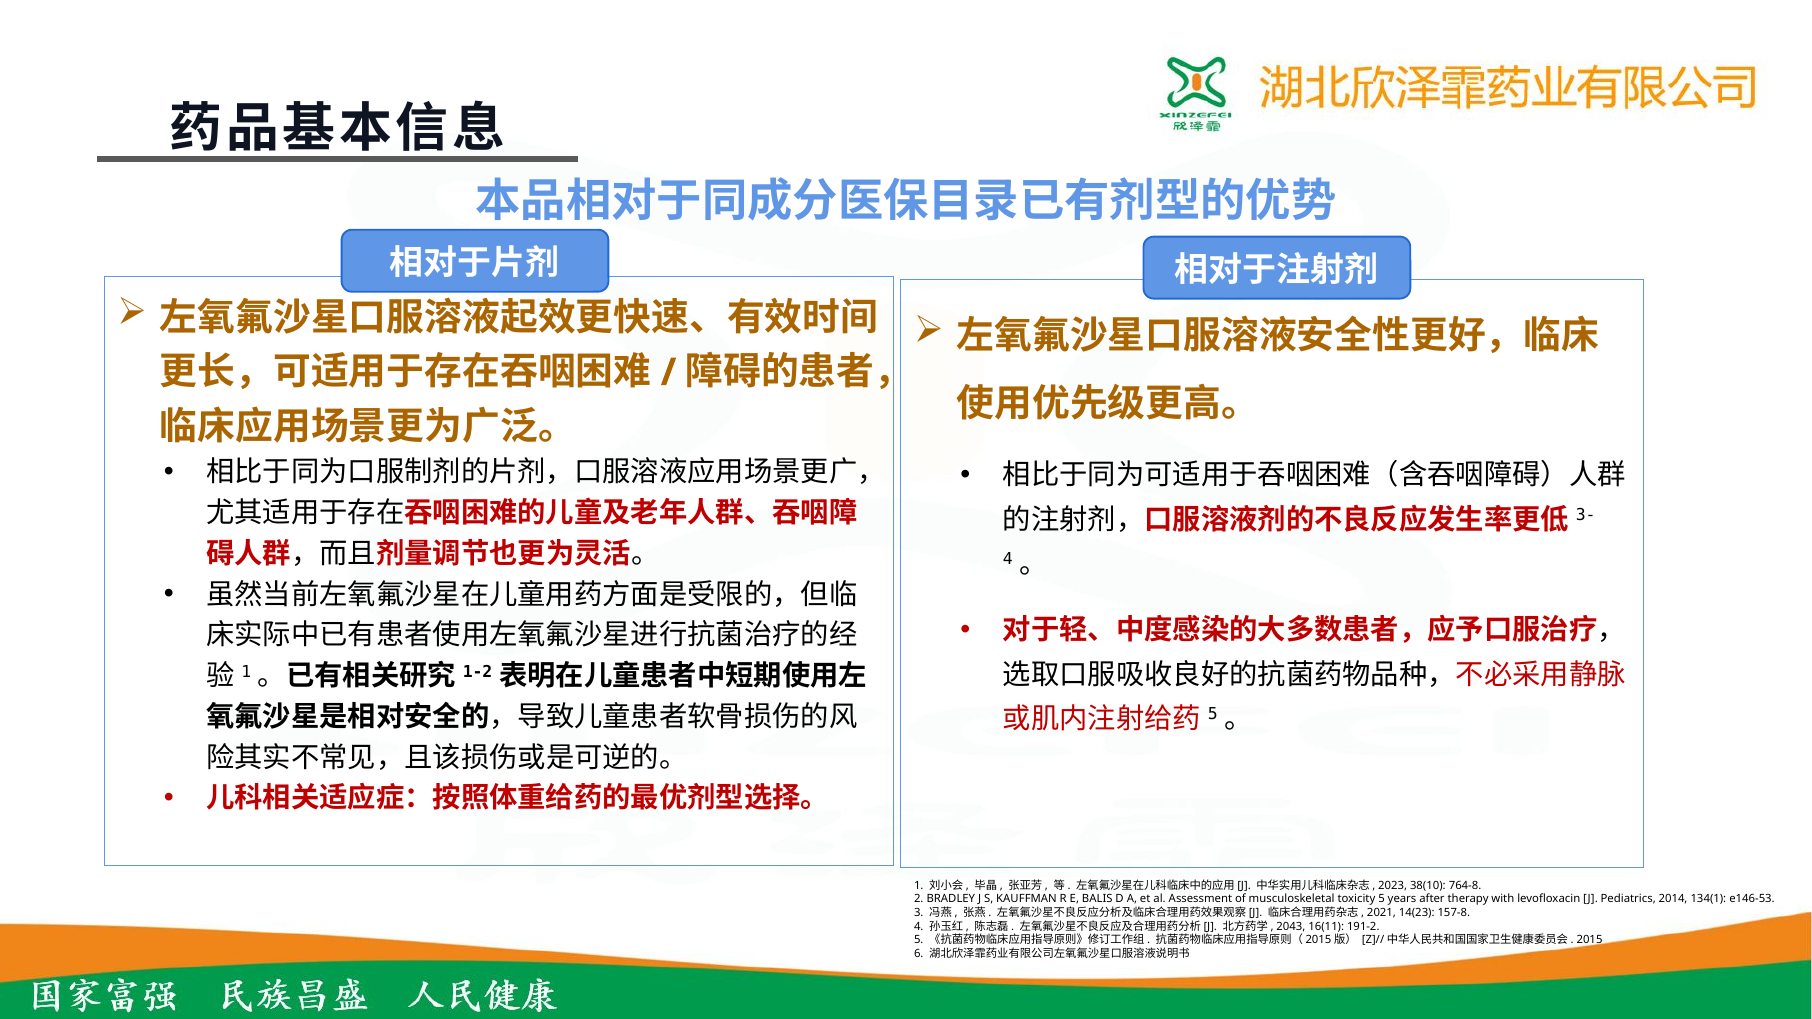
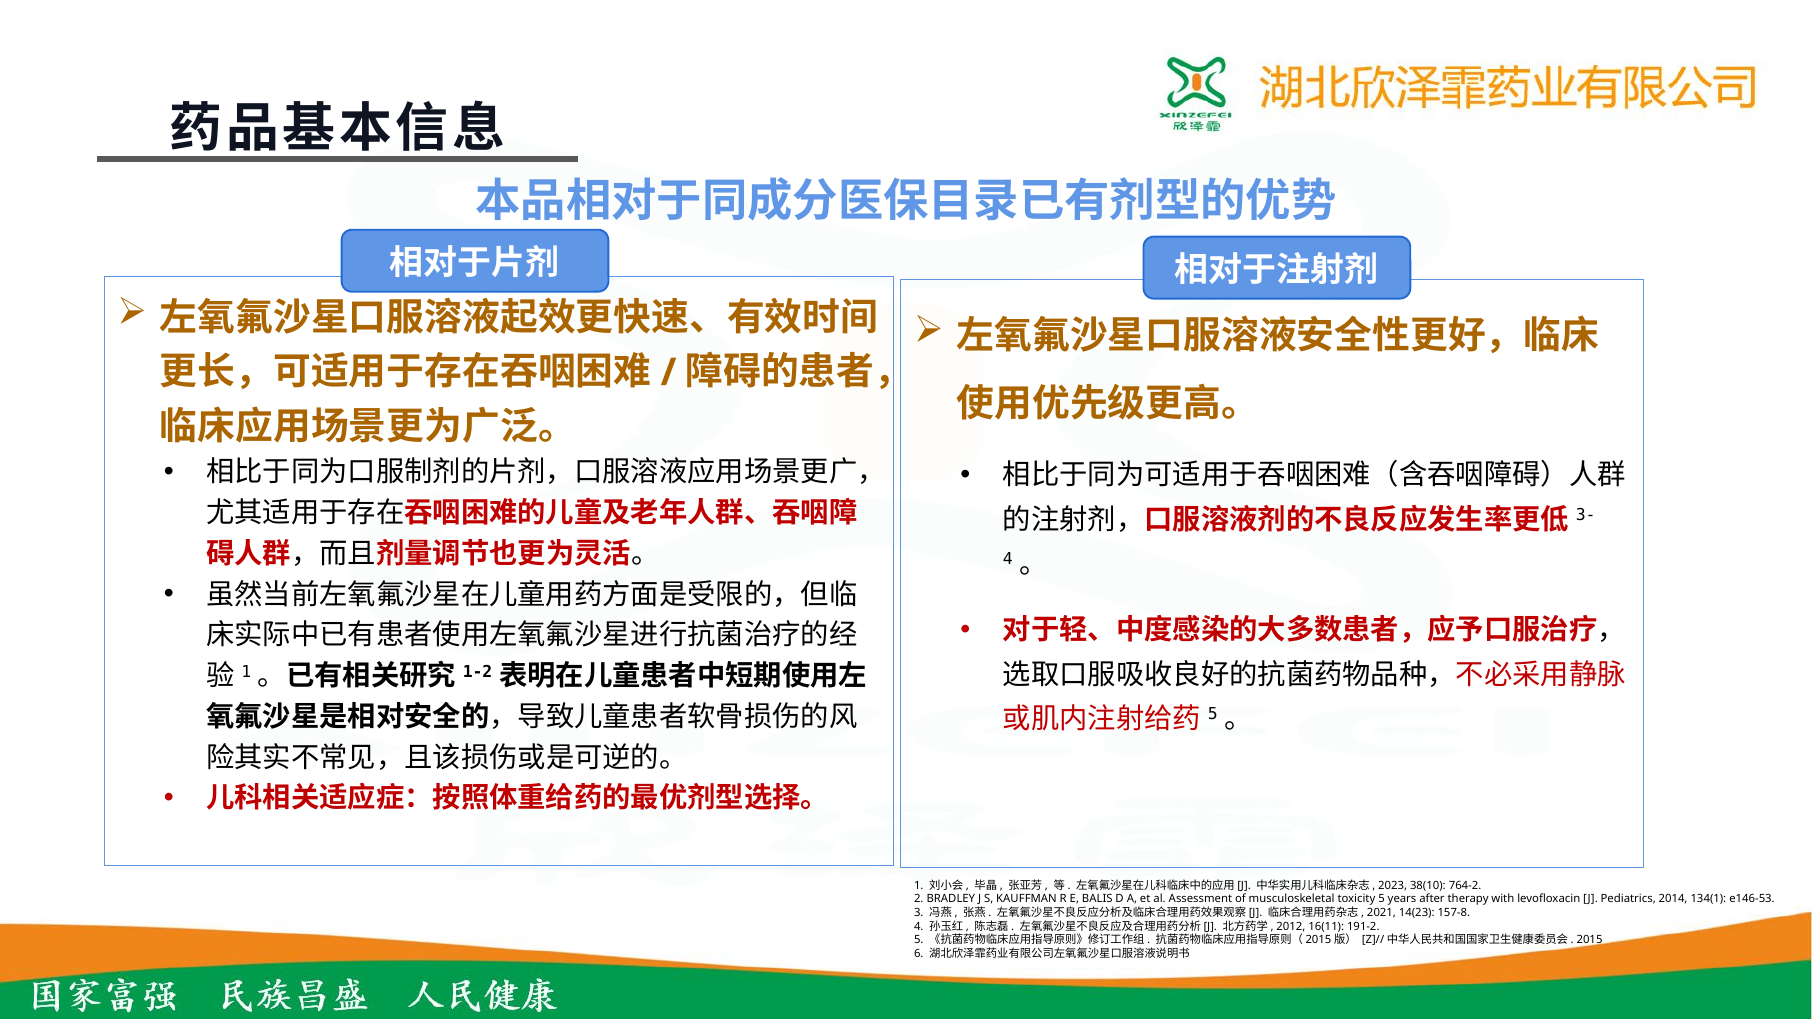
764-8: 764-8 -> 764-2
2043: 2043 -> 2012
